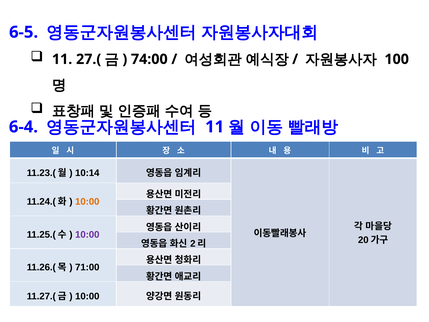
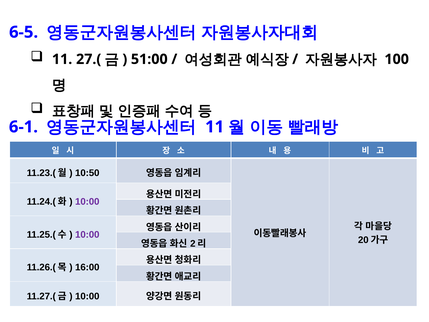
74:00: 74:00 -> 51:00
6-4: 6-4 -> 6-1
10:14: 10:14 -> 10:50
10:00 at (87, 202) colour: orange -> purple
71:00: 71:00 -> 16:00
